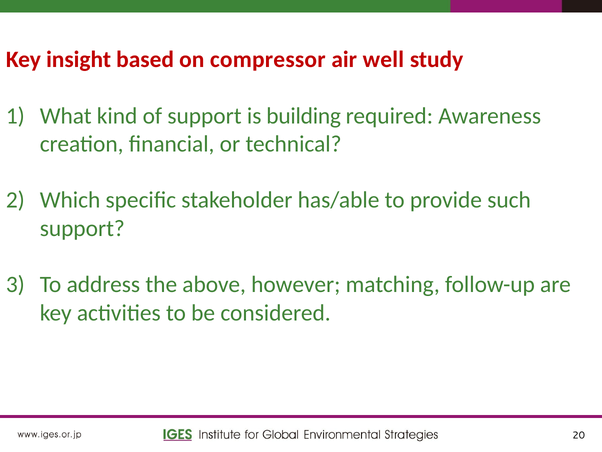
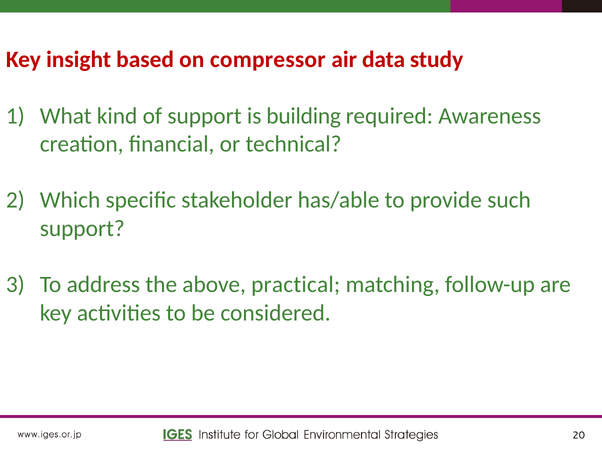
well: well -> data
however: however -> practical
